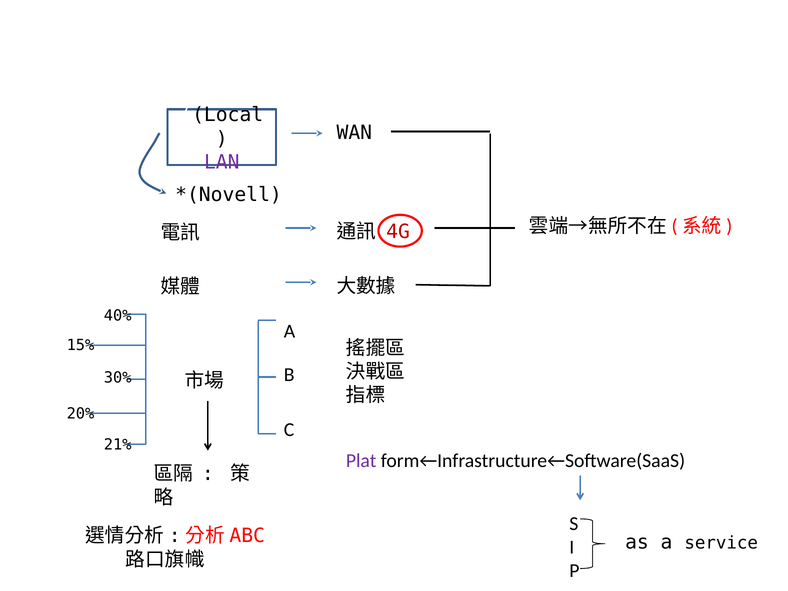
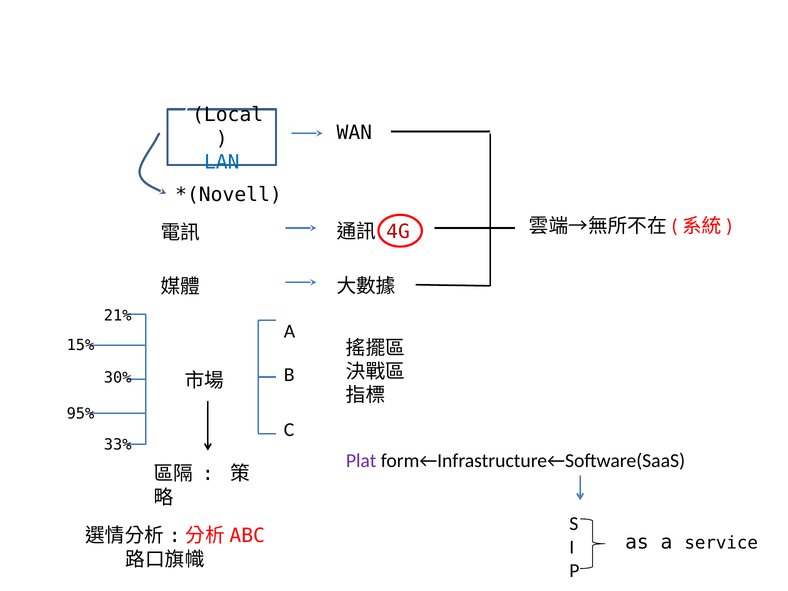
LAN colour: purple -> blue
40%: 40% -> 21%
20%: 20% -> 95%
21%: 21% -> 33%
